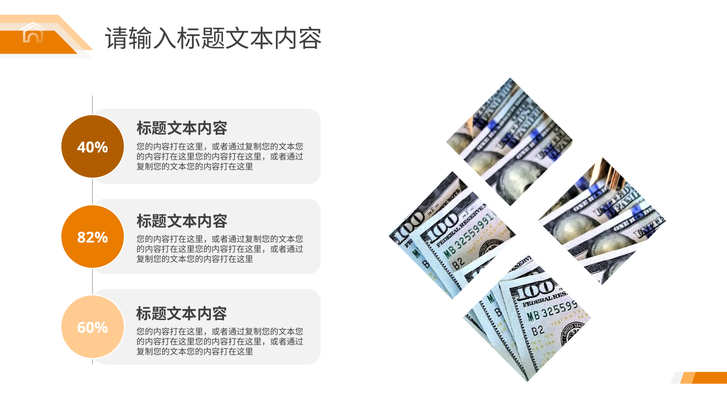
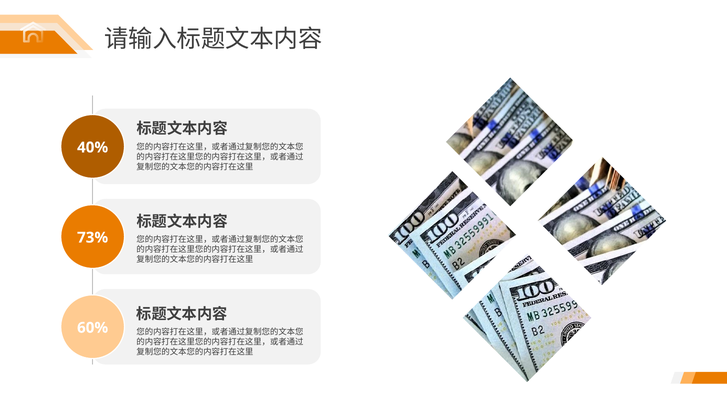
82%: 82% -> 73%
